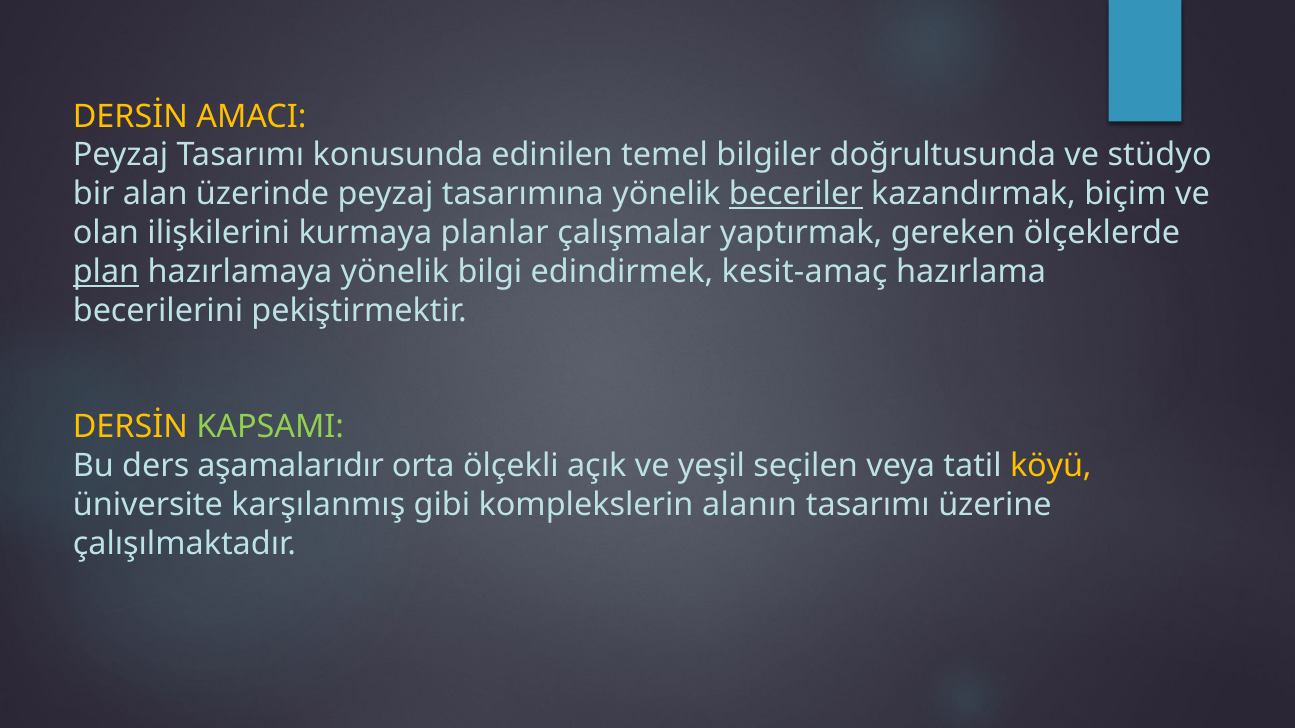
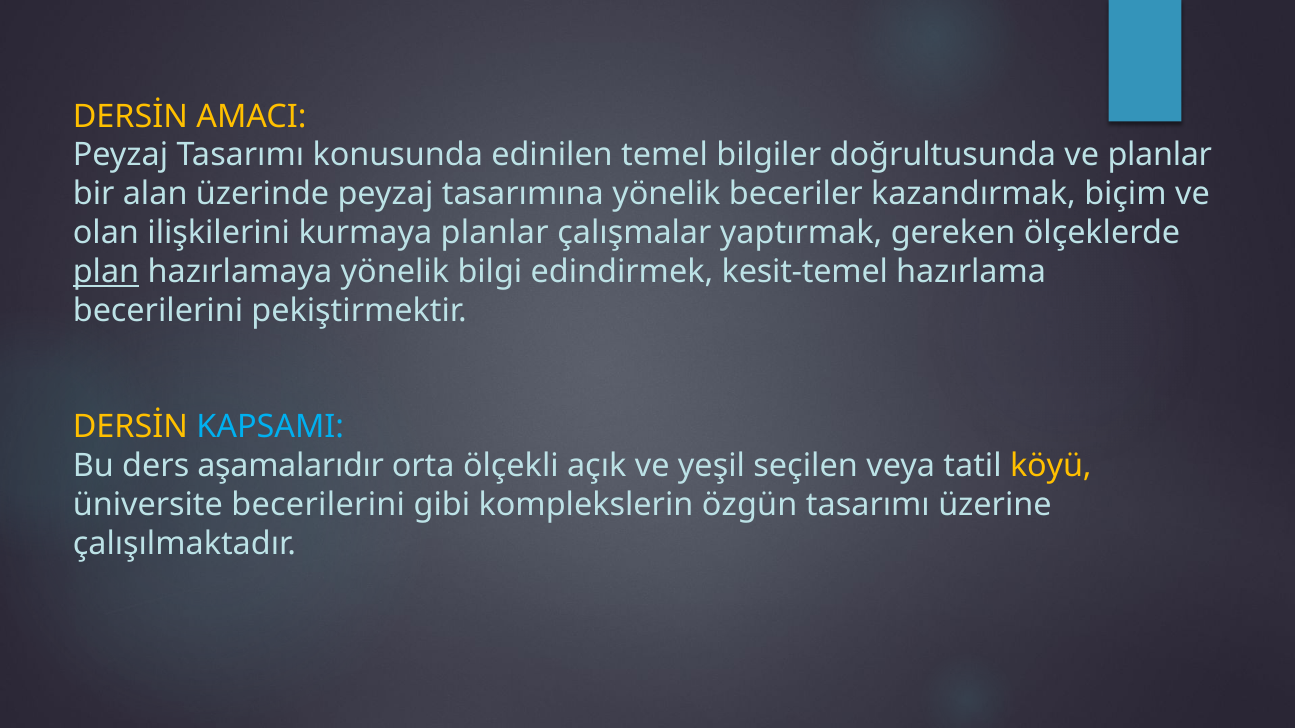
ve stüdyo: stüdyo -> planlar
beceriler underline: present -> none
kesit-amaç: kesit-amaç -> kesit-temel
KAPSAMI colour: light green -> light blue
üniversite karşılanmış: karşılanmış -> becerilerini
alanın: alanın -> özgün
